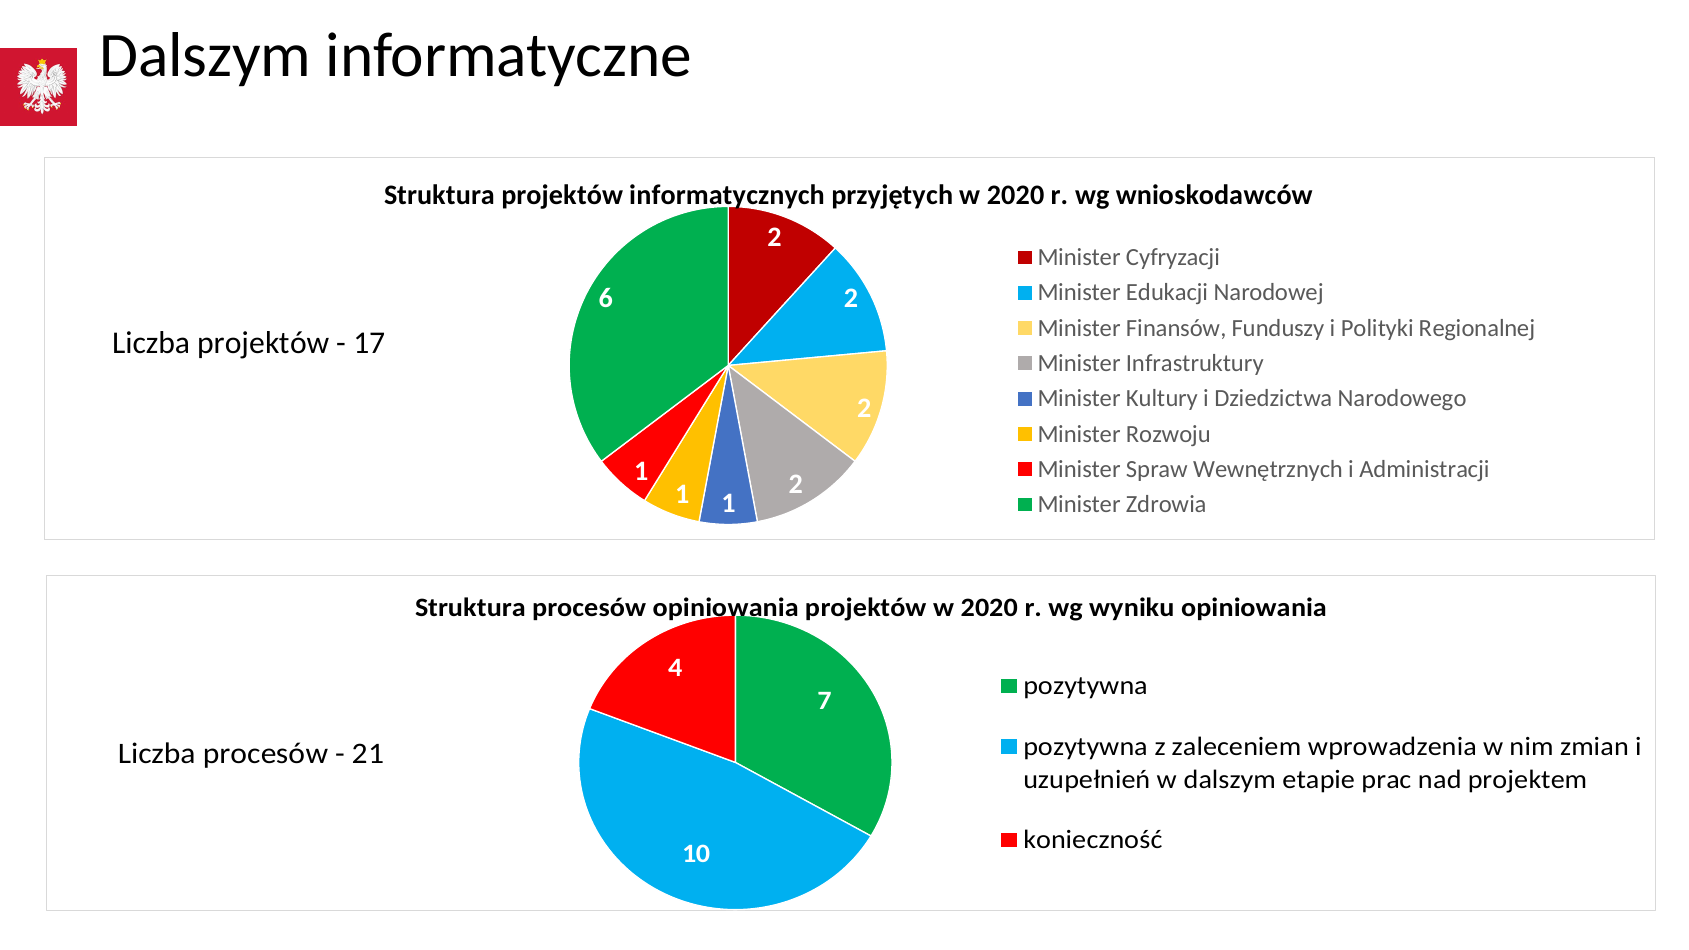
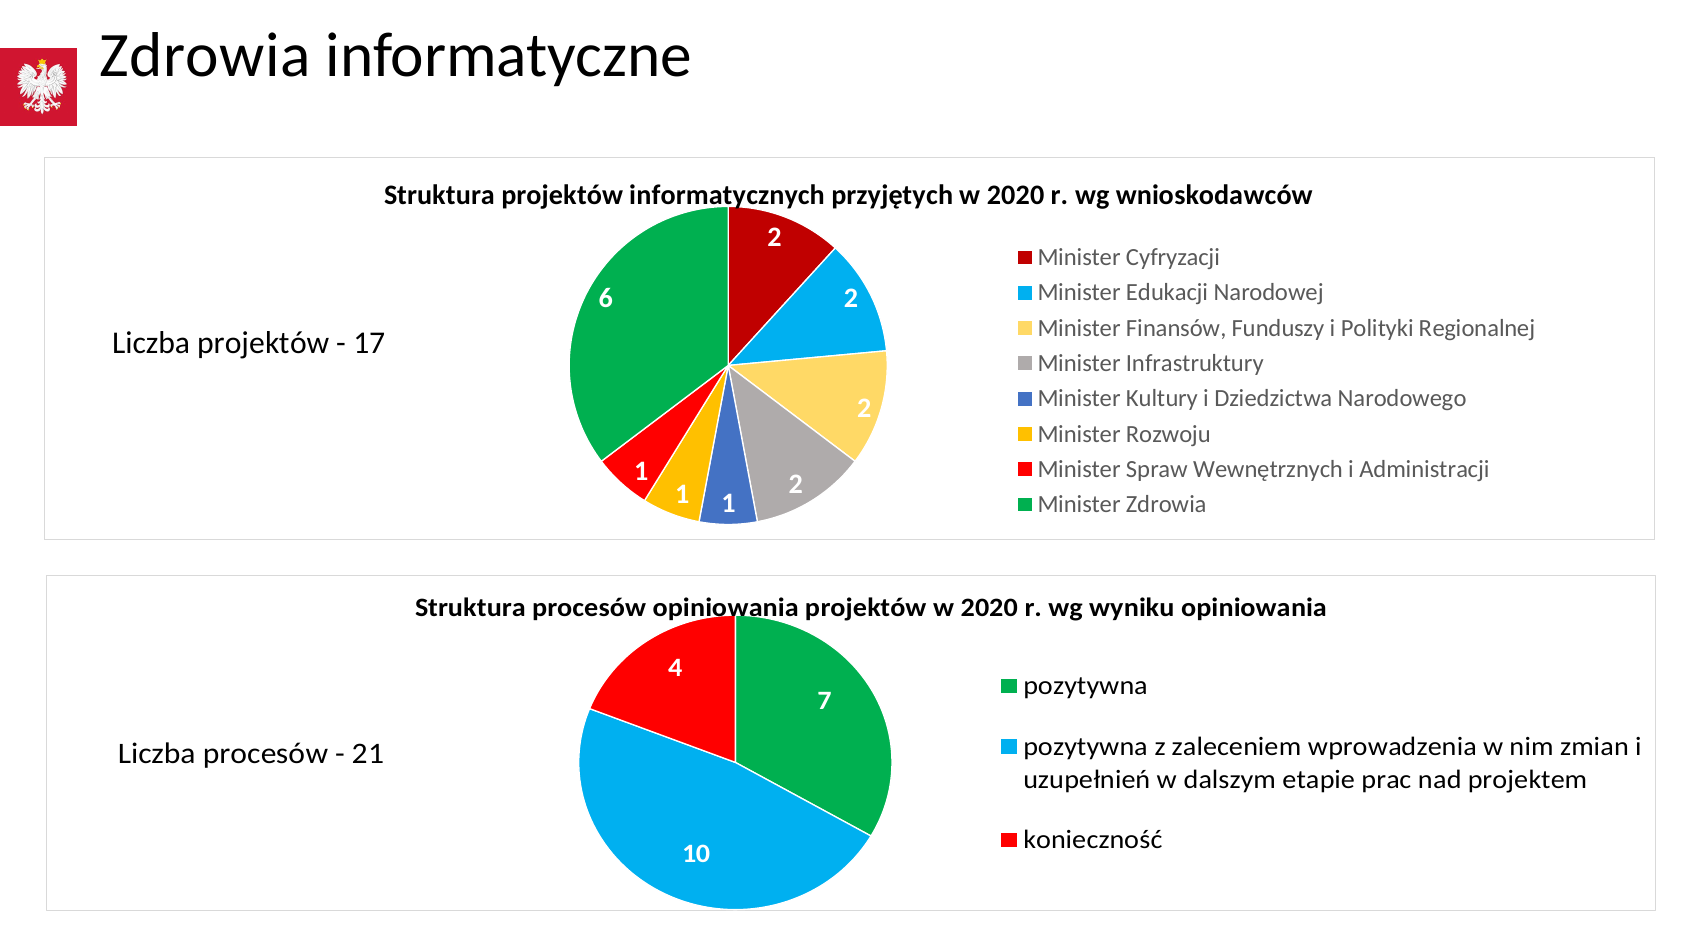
Dalszym at (205, 55): Dalszym -> Zdrowia
